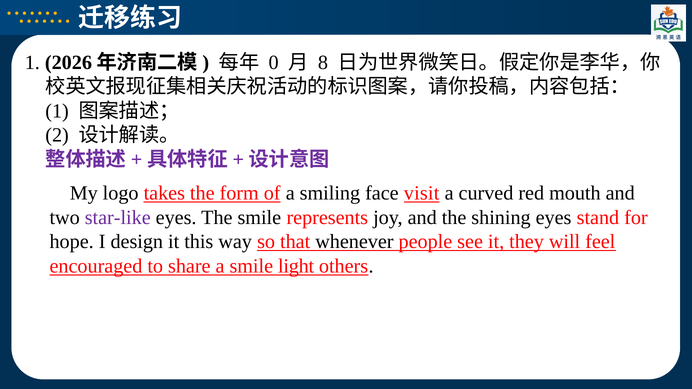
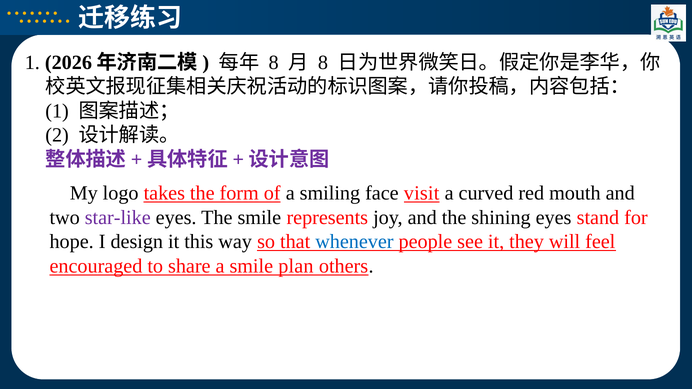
0 at (274, 63): 0 -> 8
whenever colour: black -> blue
light: light -> plan
